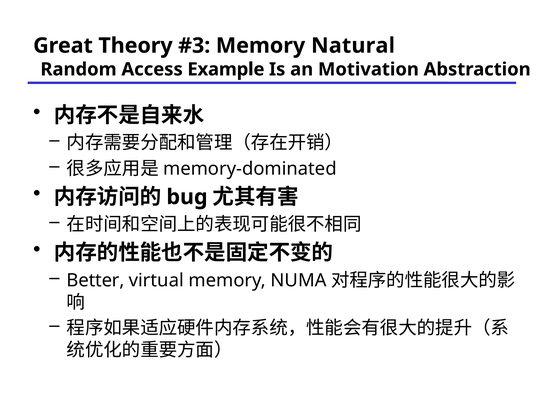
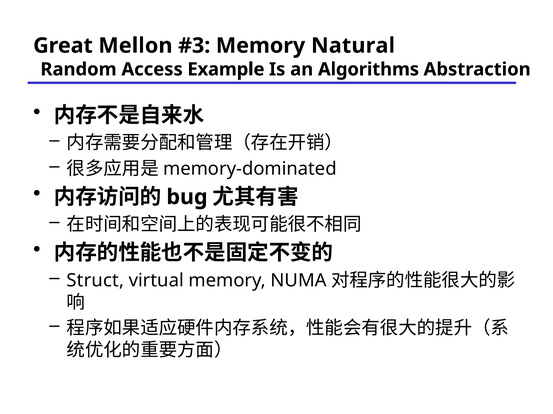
Great Theory: Theory -> Mellon
Motivation: Motivation -> Algorithms
Better: Better -> Struct
